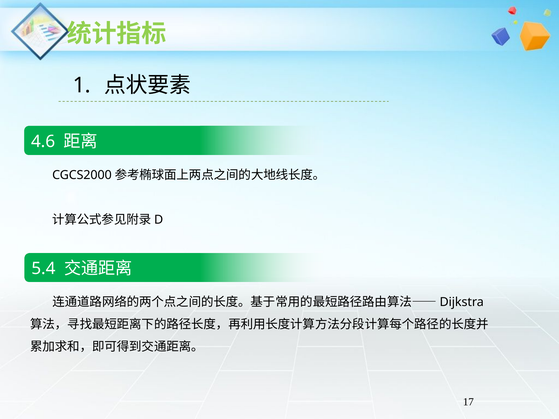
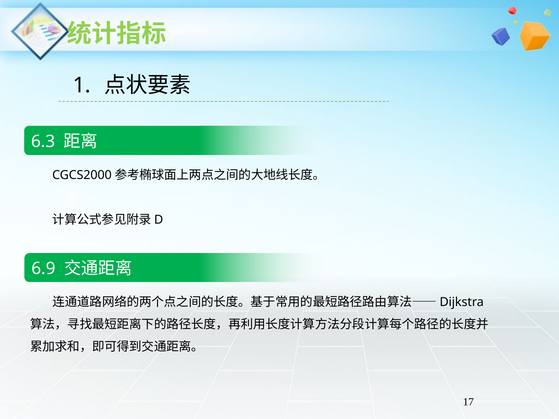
4.6: 4.6 -> 6.3
5.4: 5.4 -> 6.9
